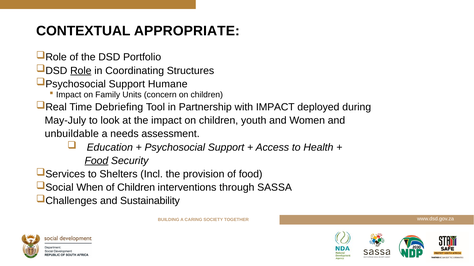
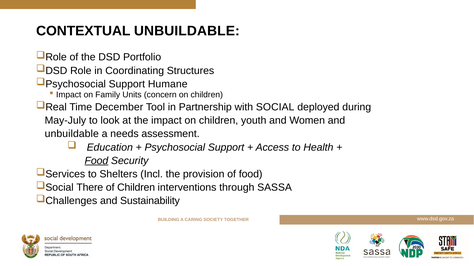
CONTEXTUAL APPROPRIATE: APPROPRIATE -> UNBUILDABLE
Role underline: present -> none
Debriefing: Debriefing -> December
with IMPACT: IMPACT -> SOCIAL
When: When -> There
